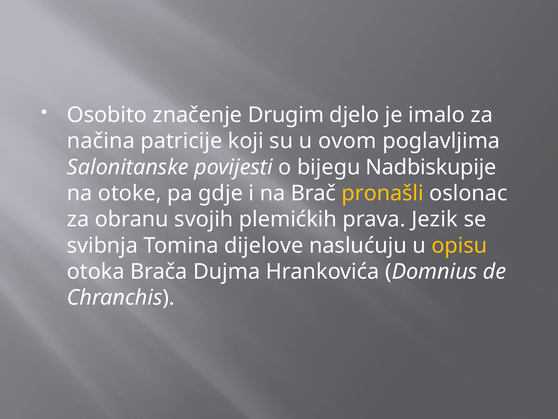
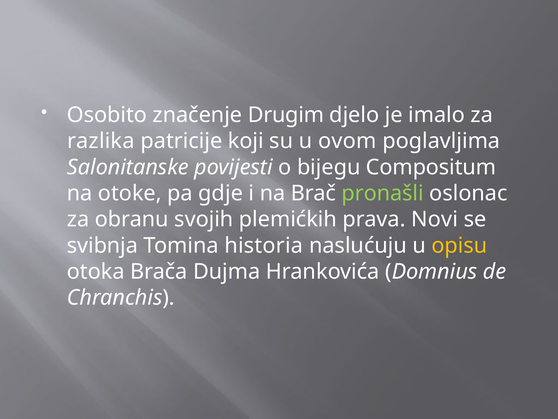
načina: načina -> razlika
Nadbiskupije: Nadbiskupije -> Compositum
pronašli colour: yellow -> light green
Jezik: Jezik -> Novi
dijelove: dijelove -> historia
